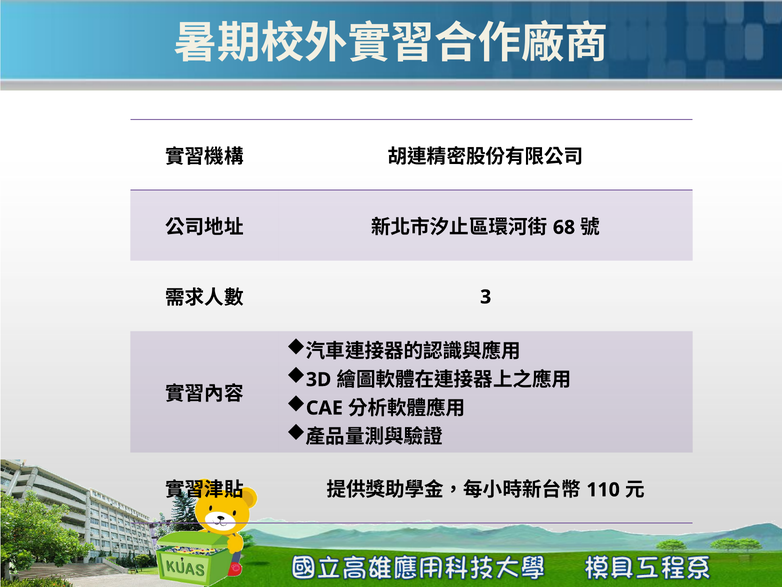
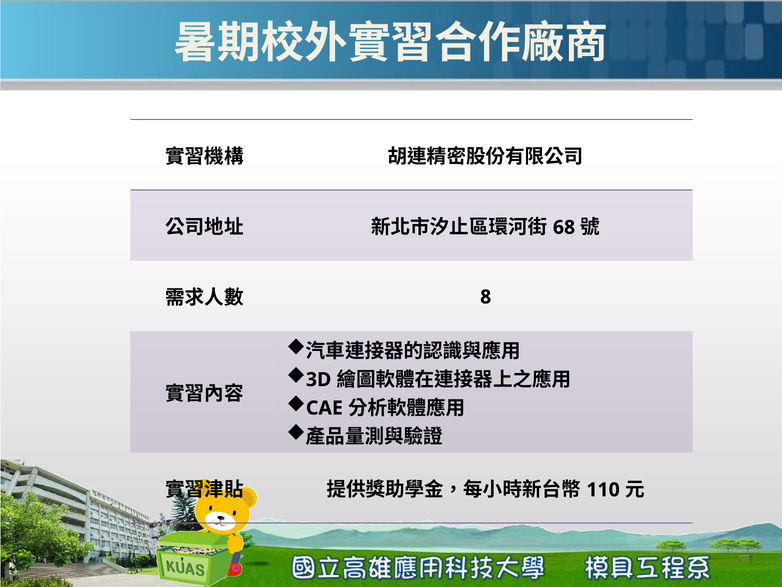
3: 3 -> 8
